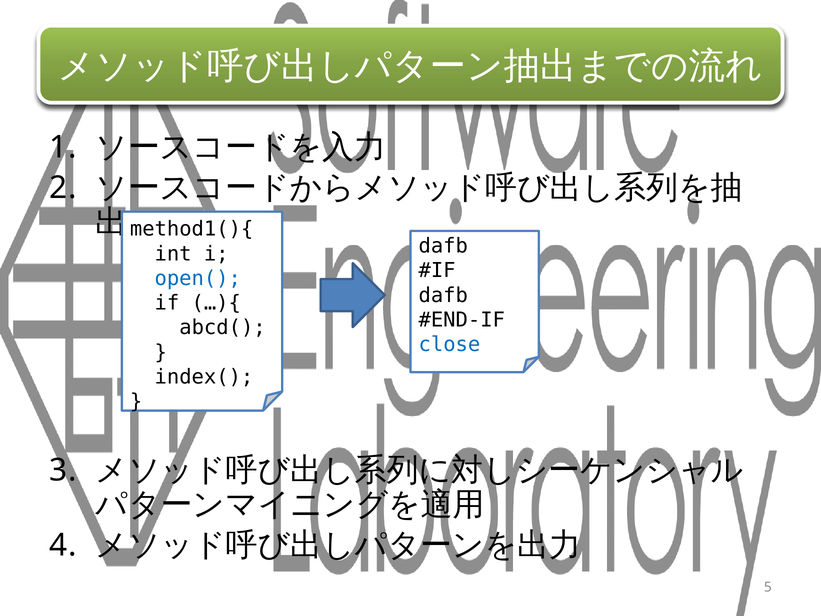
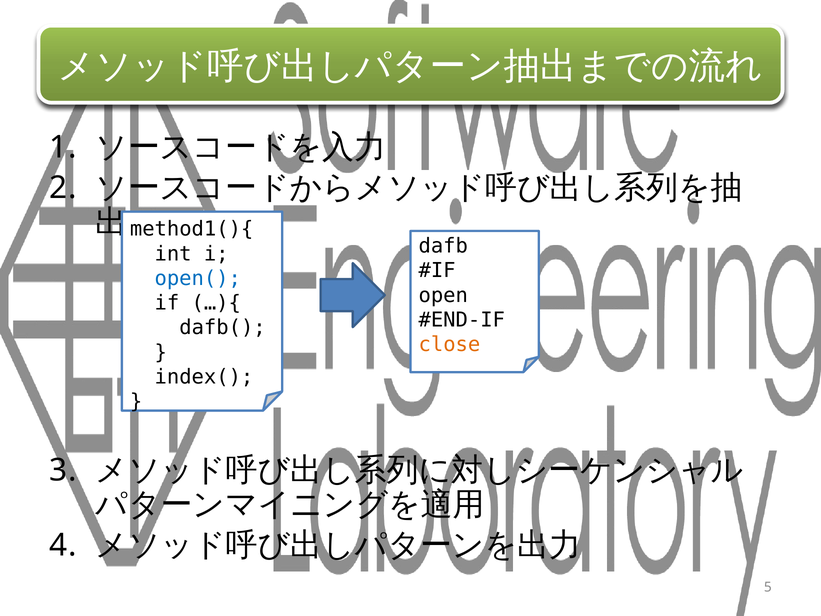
dafb at (443, 295): dafb -> open
abcd(: abcd( -> dafb(
close colour: blue -> orange
